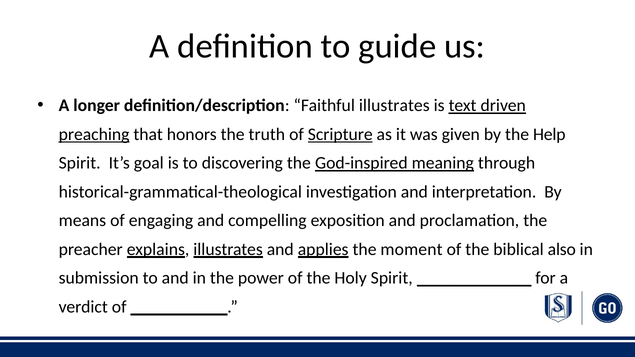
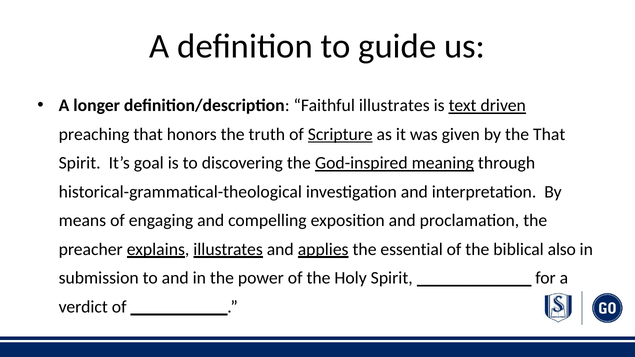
preaching underline: present -> none
the Help: Help -> That
moment: moment -> essential
